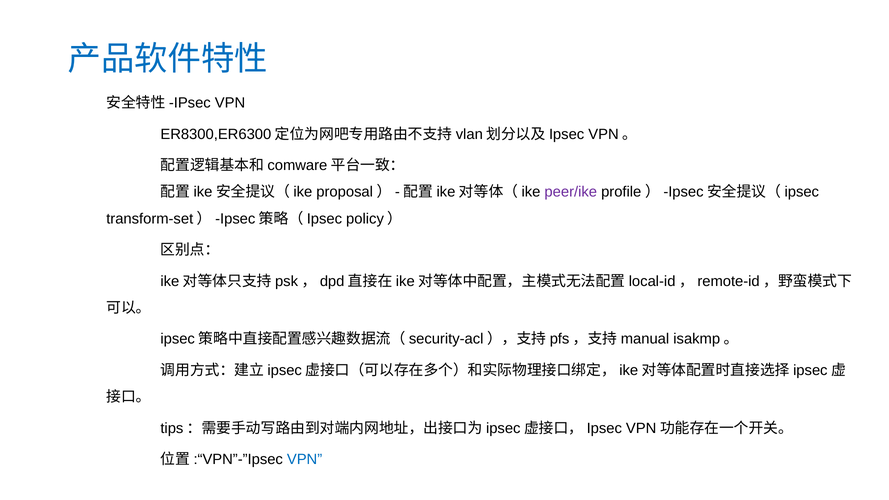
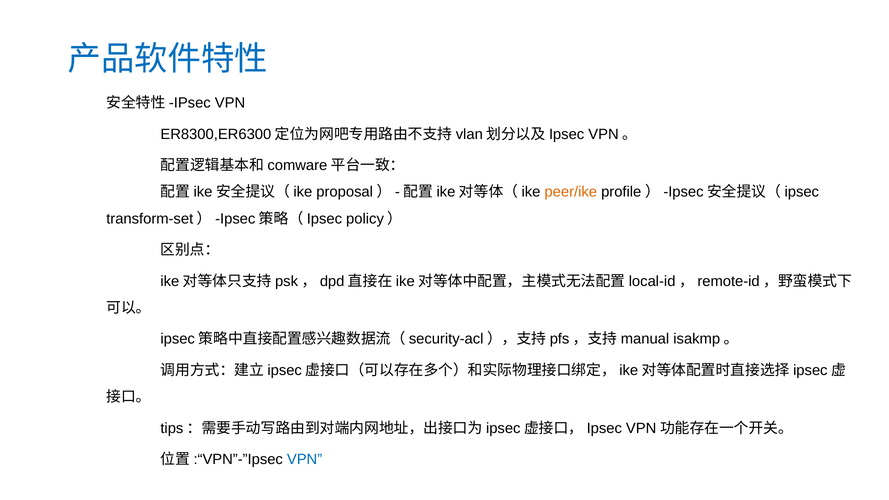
peer/ike colour: purple -> orange
